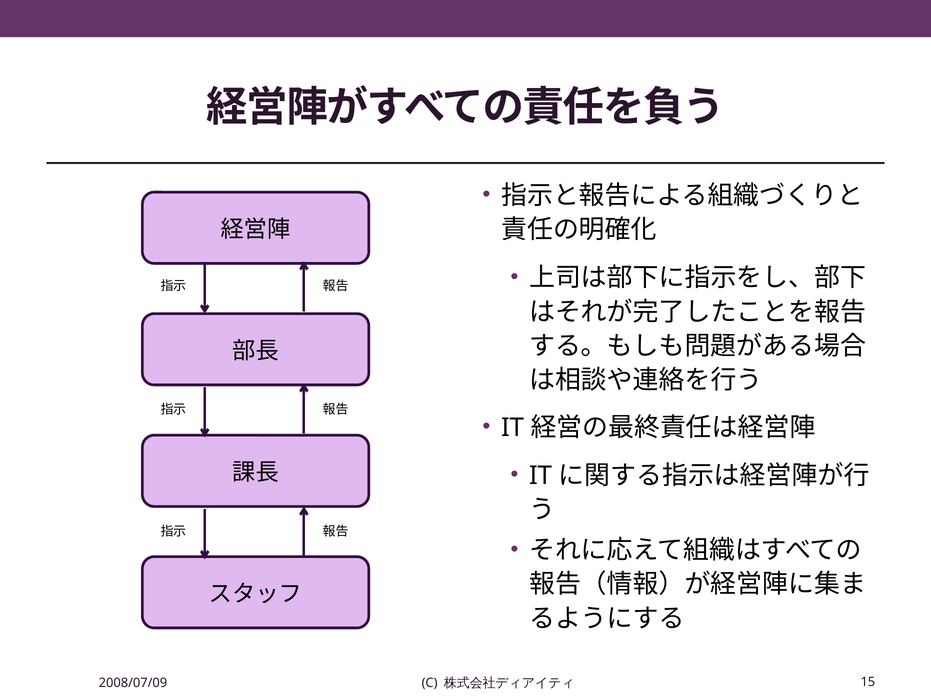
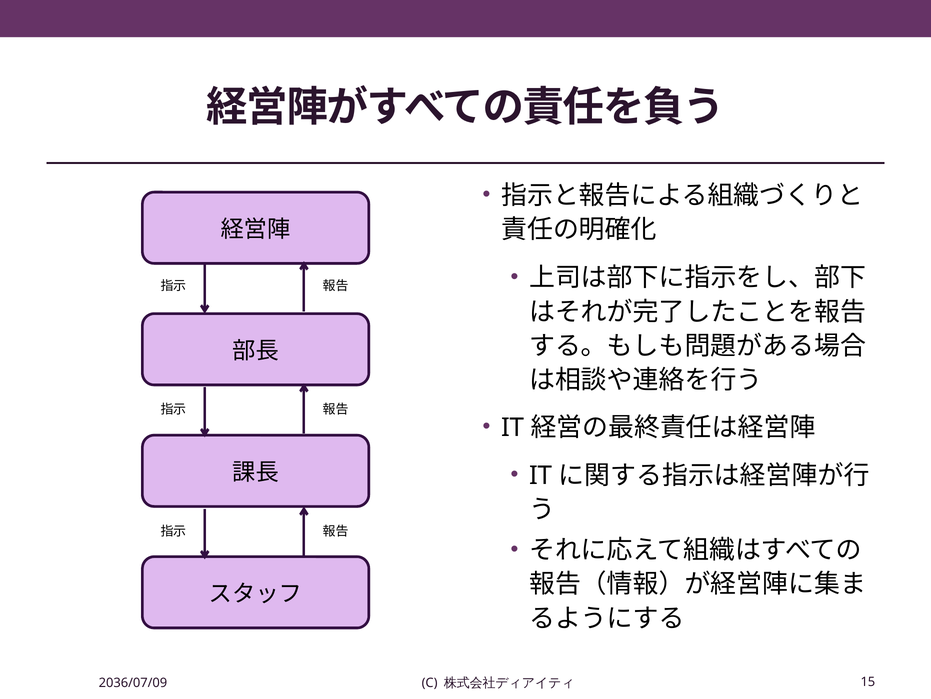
2008/07/09: 2008/07/09 -> 2036/07/09
